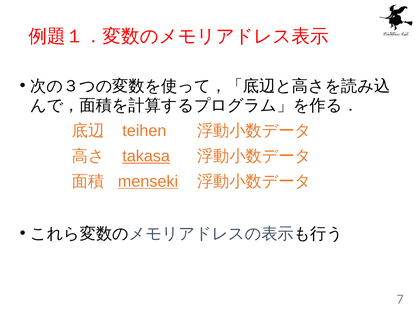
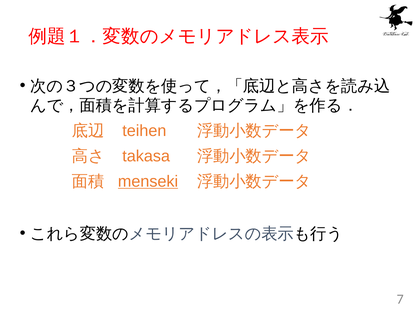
takasa underline: present -> none
